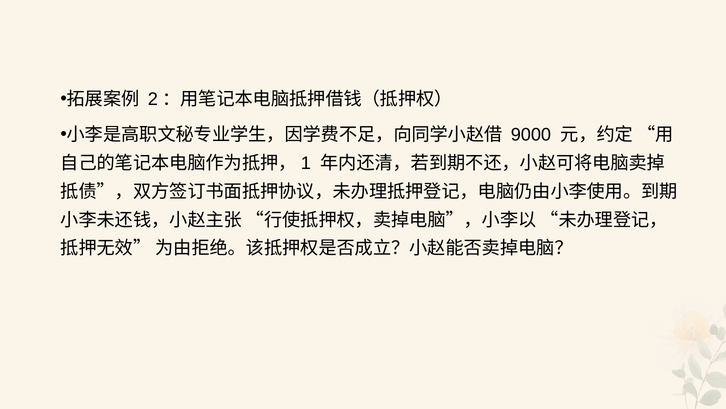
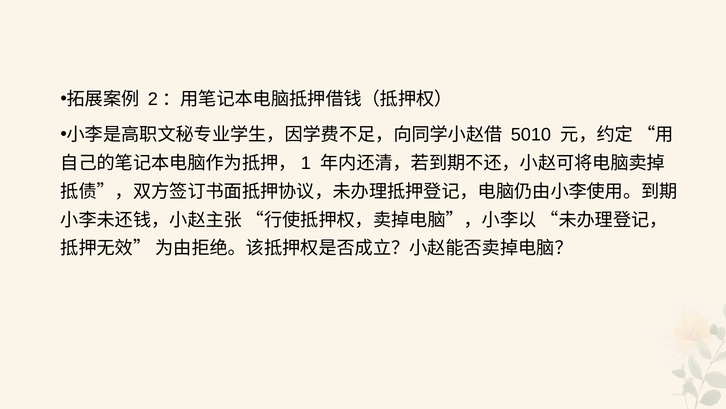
9000: 9000 -> 5010
